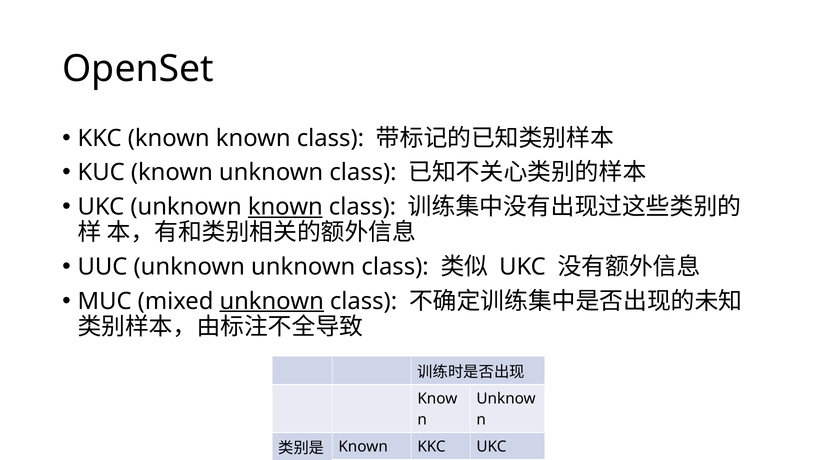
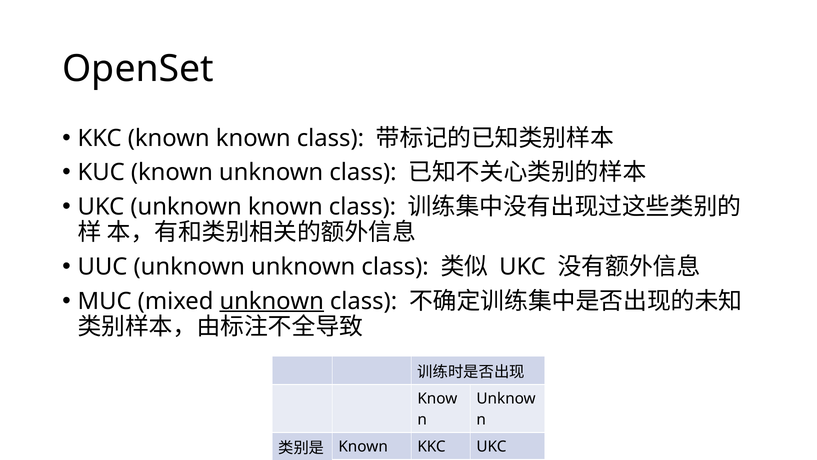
known at (285, 207) underline: present -> none
